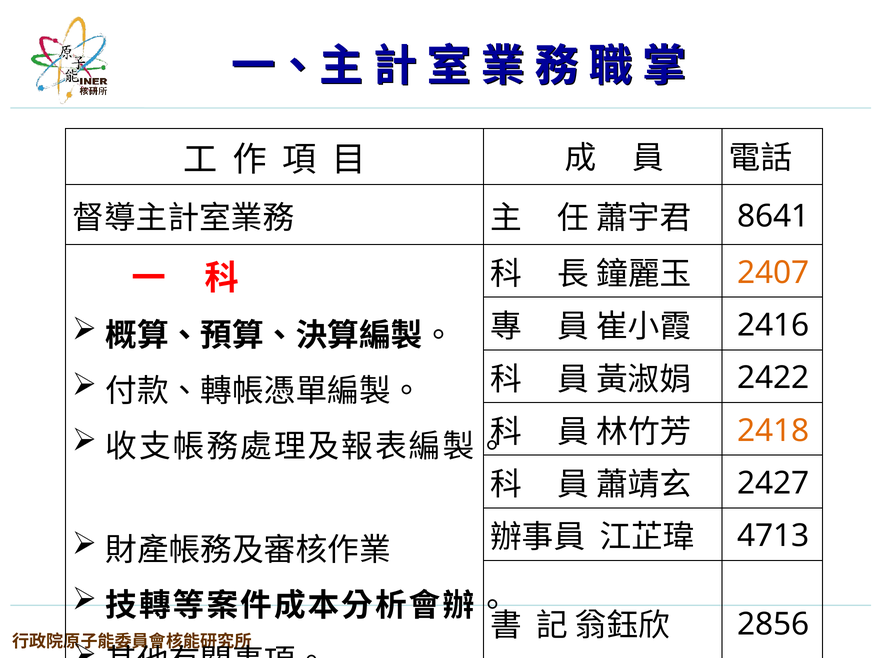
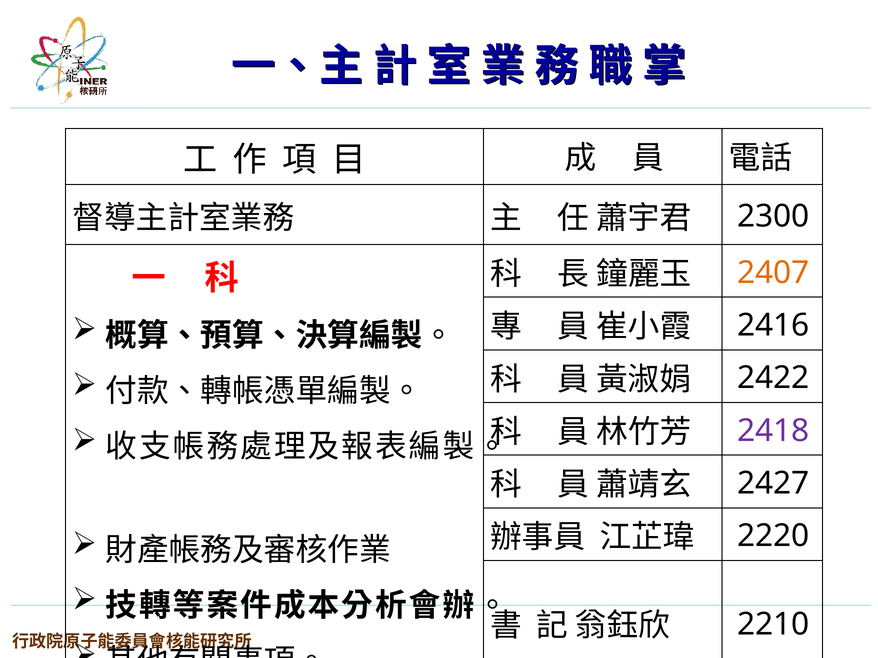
8641: 8641 -> 2300
2418 colour: orange -> purple
4713: 4713 -> 2220
2856: 2856 -> 2210
